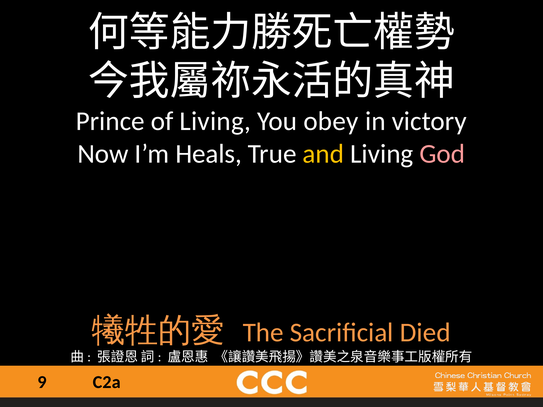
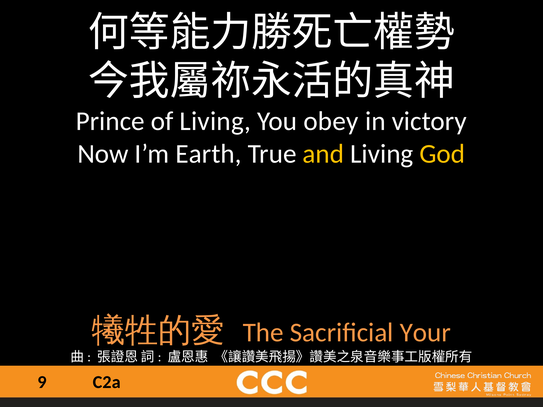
Heals: Heals -> Earth
God colour: pink -> yellow
Died: Died -> Your
